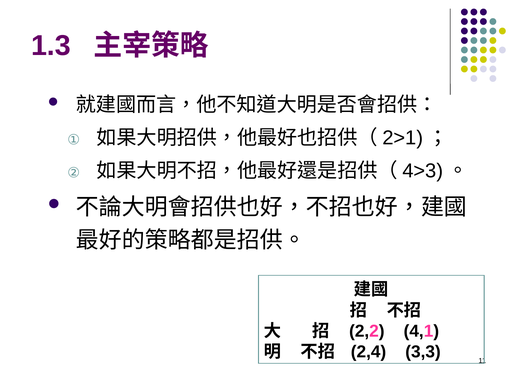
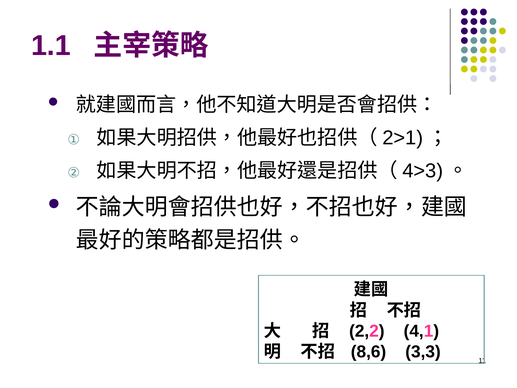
1.3: 1.3 -> 1.1
2,4: 2,4 -> 8,6
